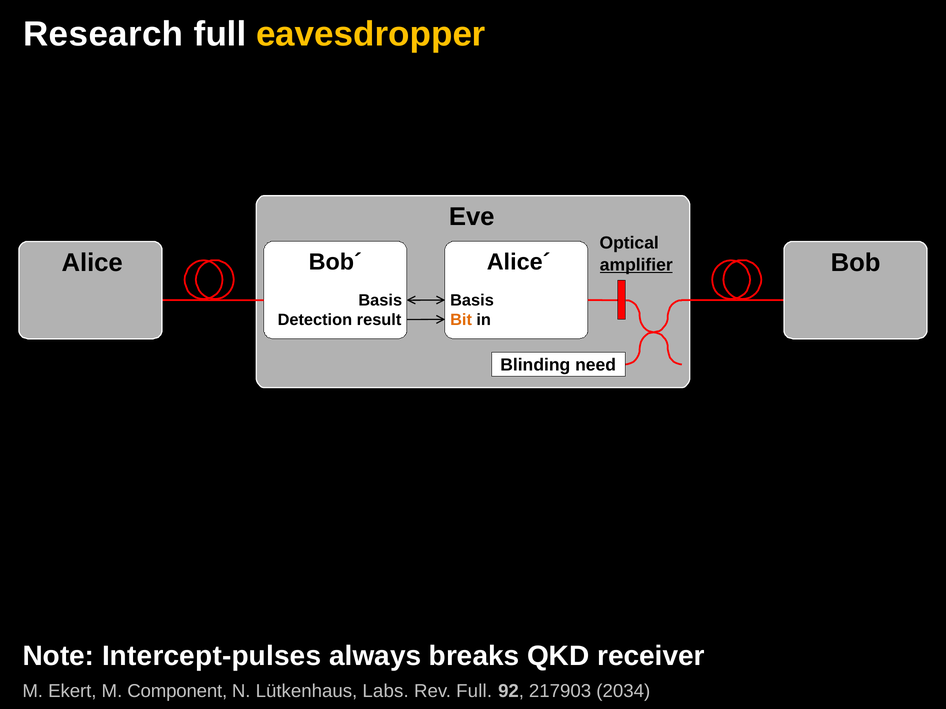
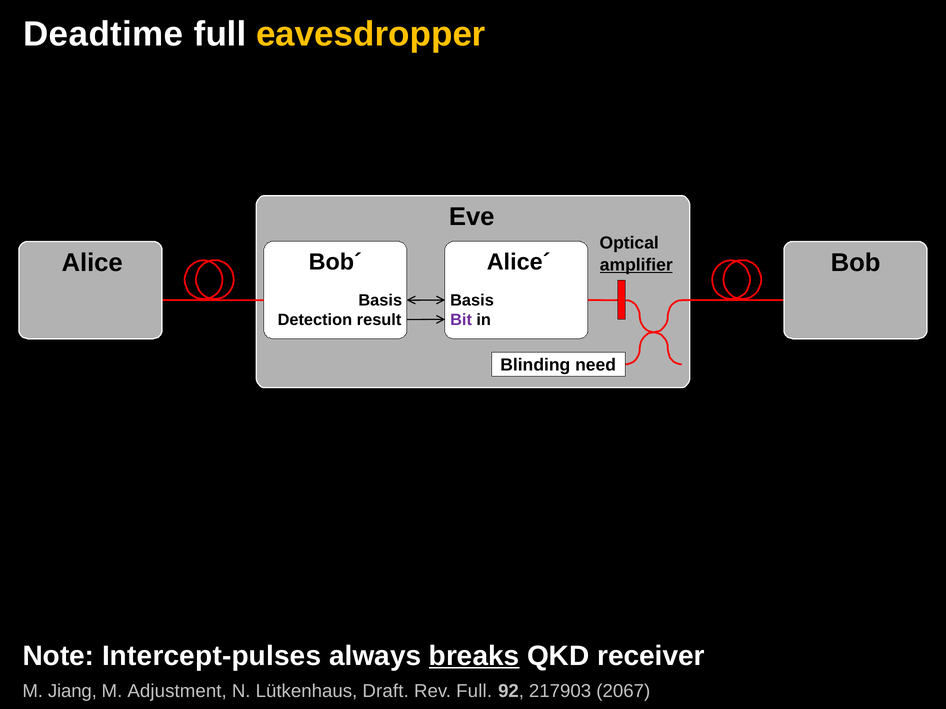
Research: Research -> Deadtime
Bit colour: orange -> purple
breaks underline: none -> present
Ekert: Ekert -> Jiang
Component: Component -> Adjustment
Labs: Labs -> Draft
2034: 2034 -> 2067
